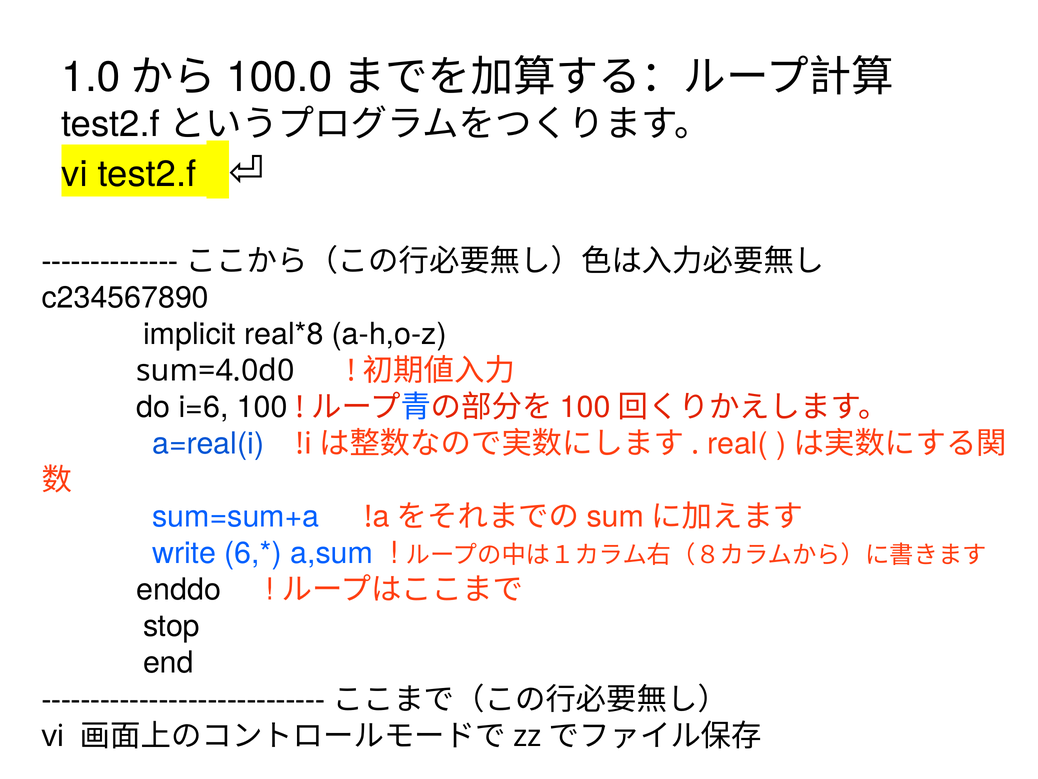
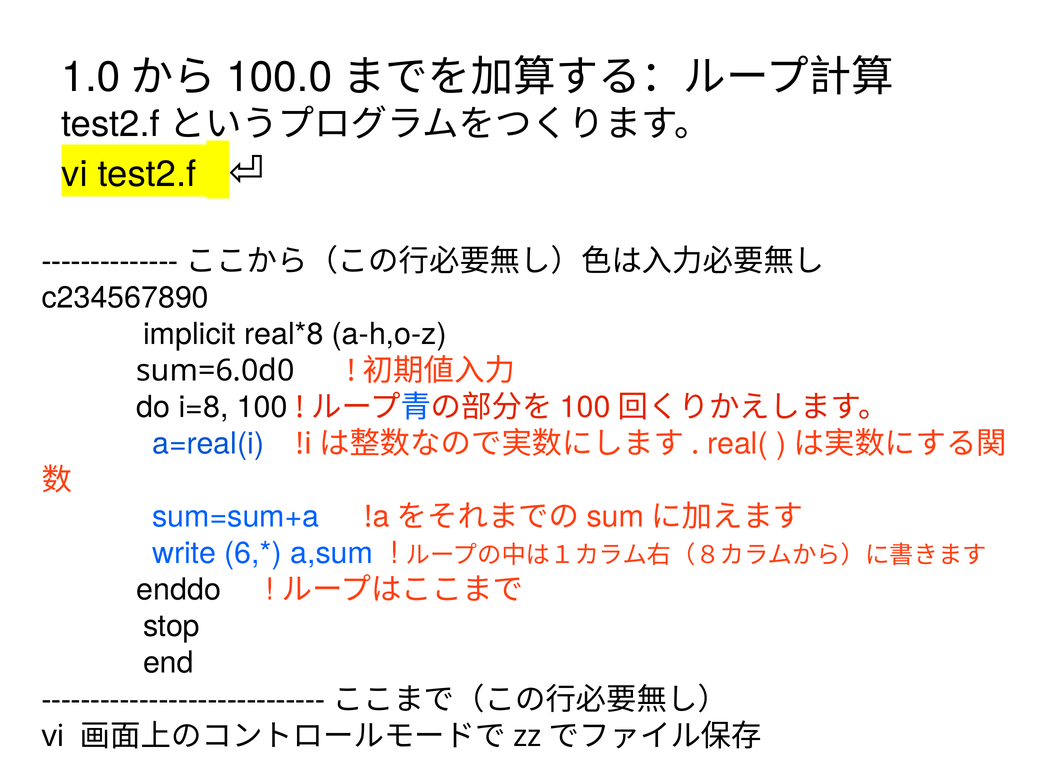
sum=4.0d0: sum=4.0d0 -> sum=6.0d0
i=6: i=6 -> i=8
